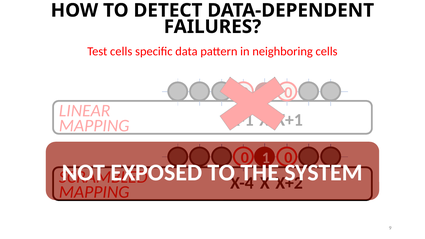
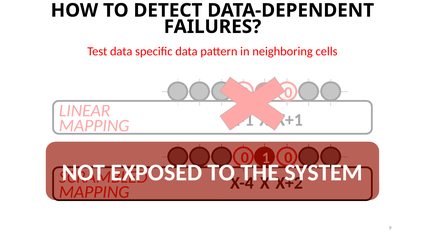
Test cells: cells -> data
